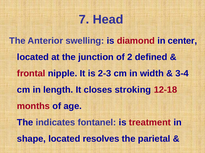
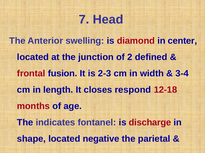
nipple: nipple -> fusion
stroking: stroking -> respond
treatment: treatment -> discharge
resolves: resolves -> negative
